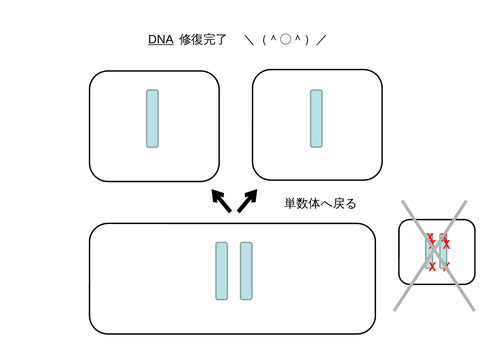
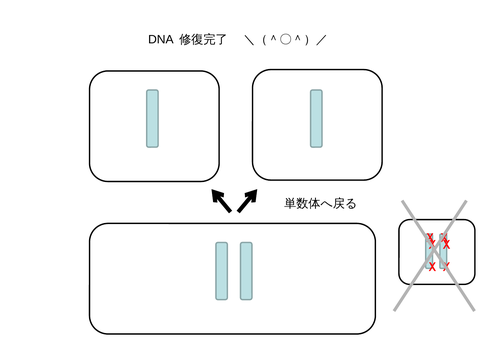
DNA underline: present -> none
